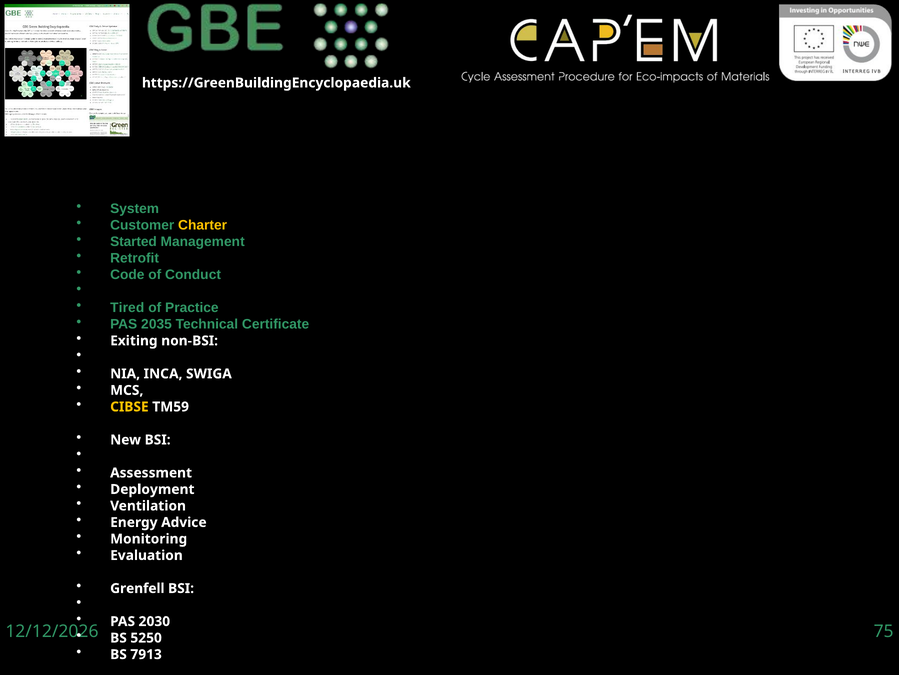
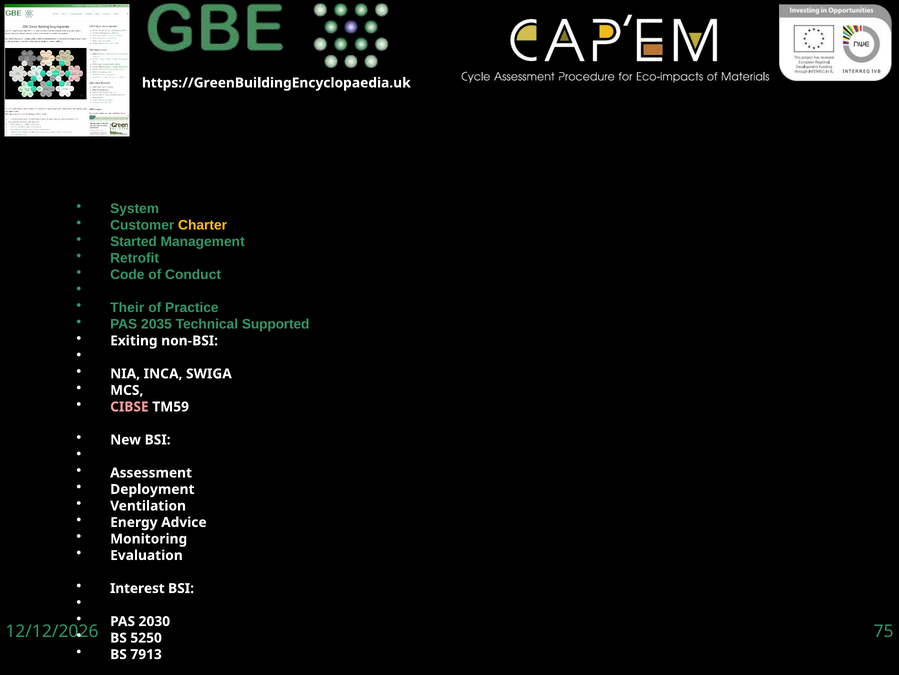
Tired: Tired -> Their
Certificate: Certificate -> Supported
CIBSE colour: yellow -> pink
Grenfell: Grenfell -> Interest
